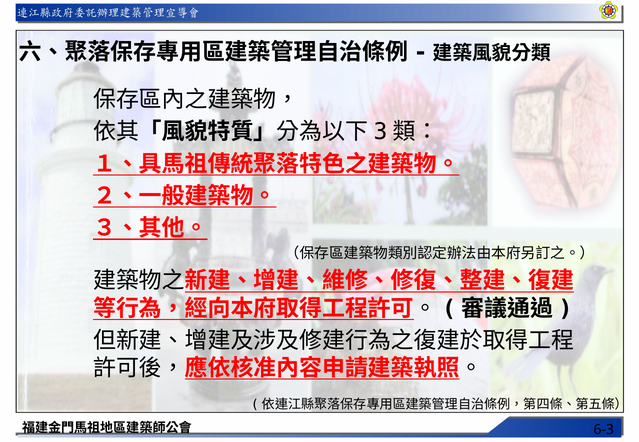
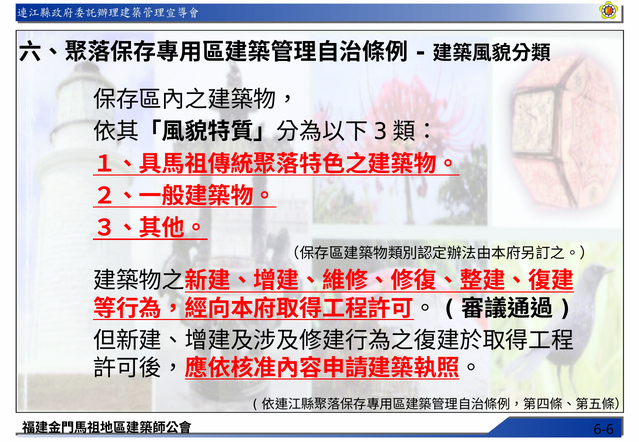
6-3: 6-3 -> 6-6
